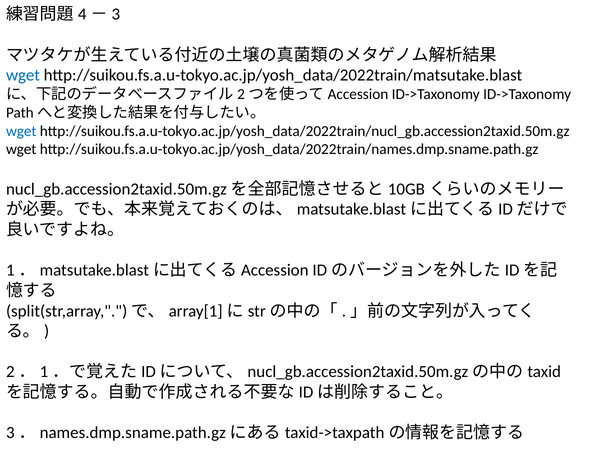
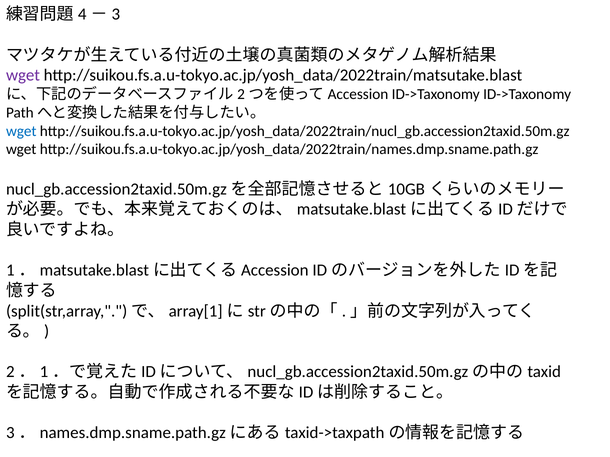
wget at (23, 75) colour: blue -> purple
